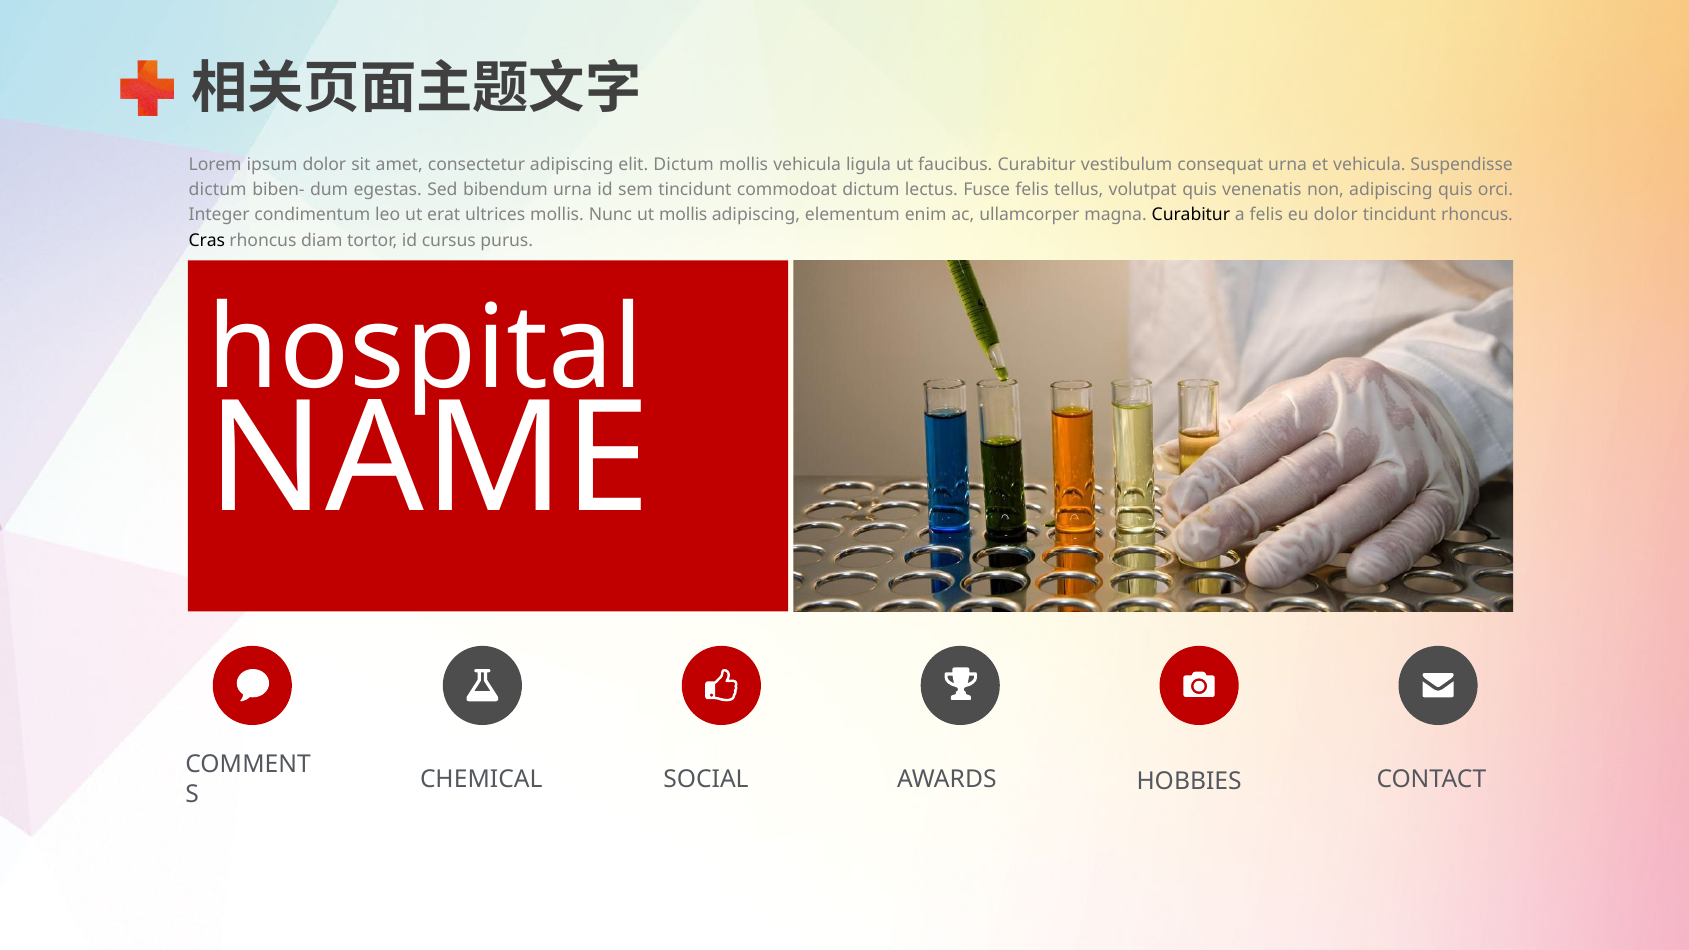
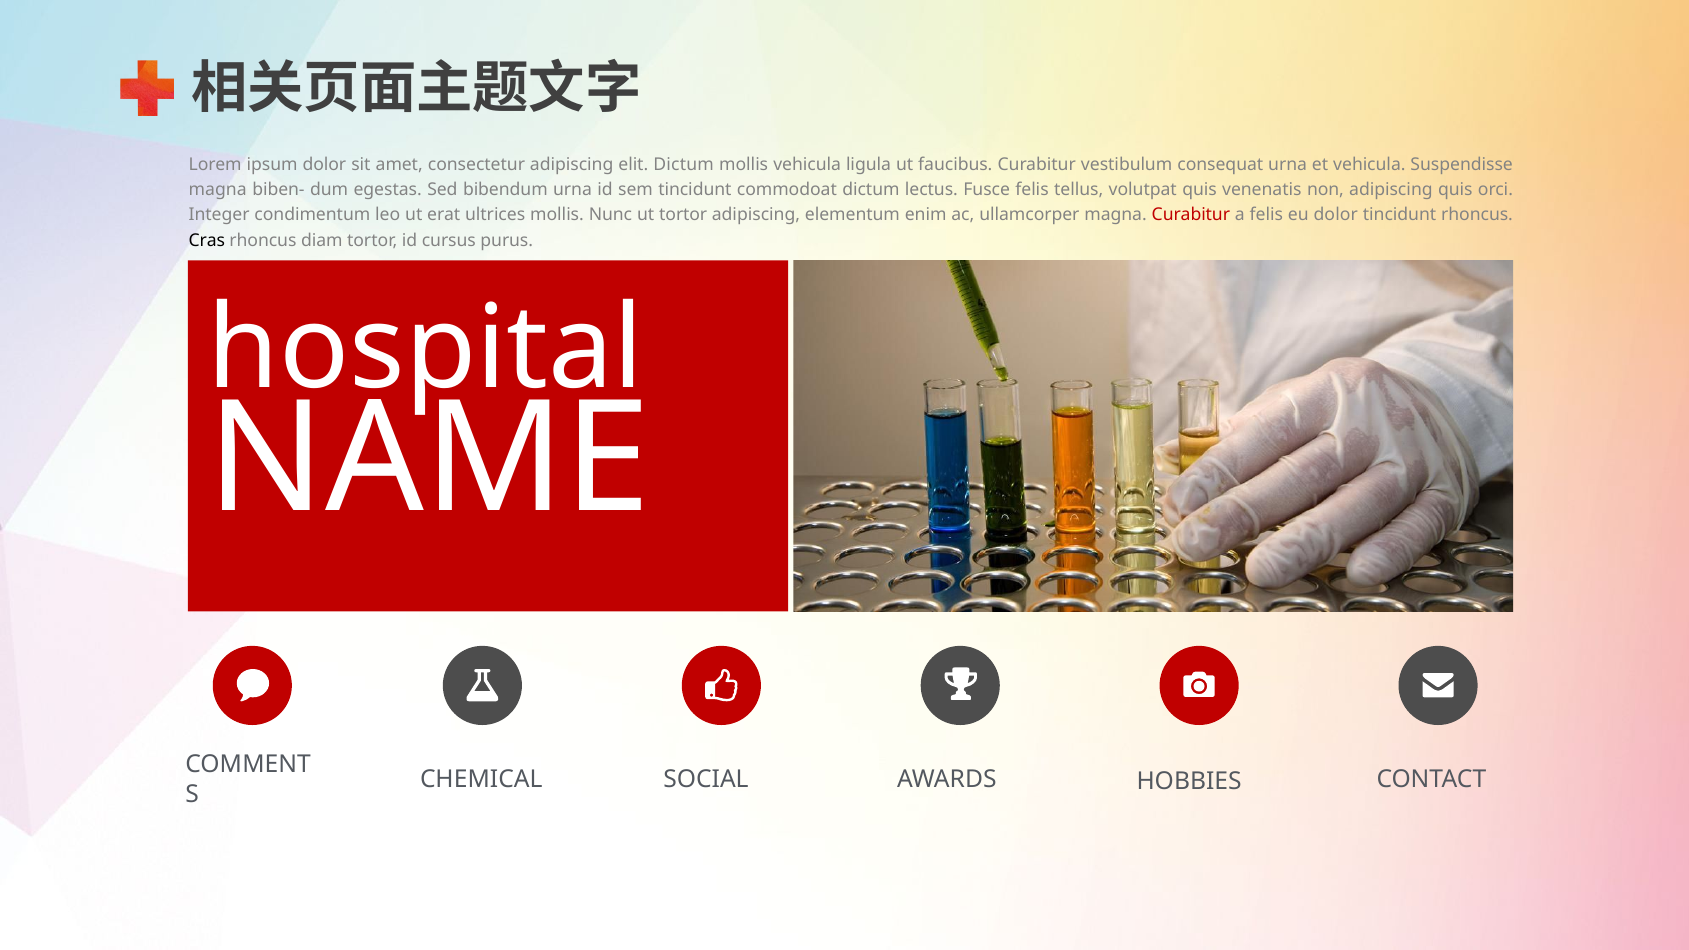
dictum at (218, 190): dictum -> magna
ut mollis: mollis -> tortor
Curabitur at (1191, 215) colour: black -> red
